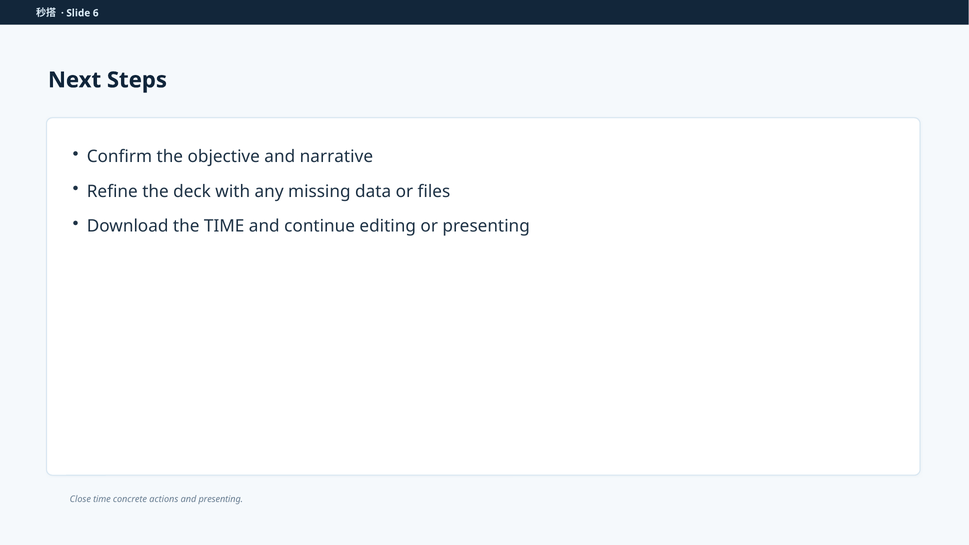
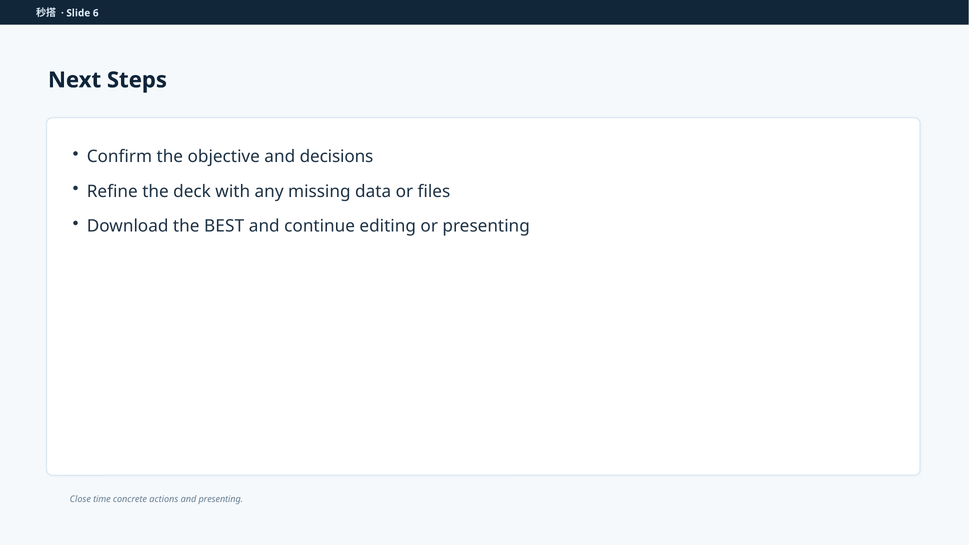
narrative: narrative -> decisions
the TIME: TIME -> BEST
